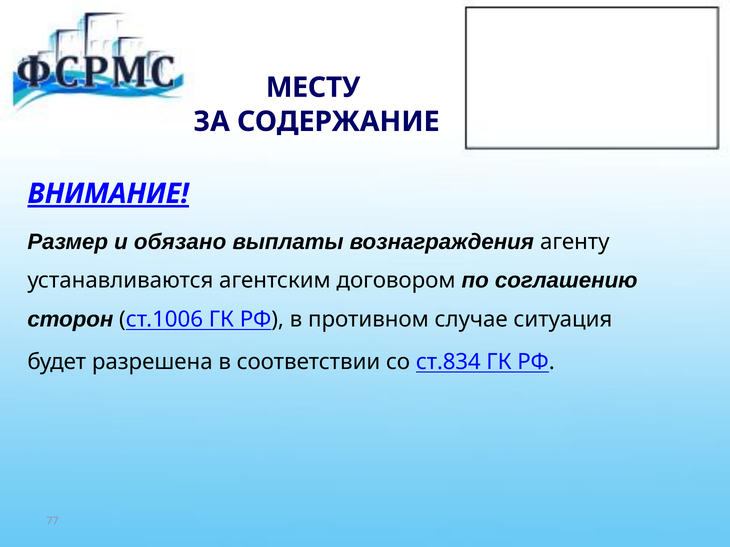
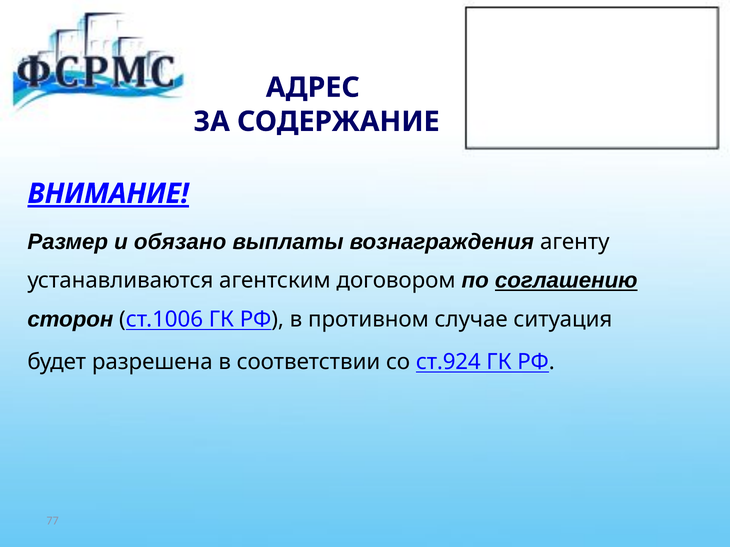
МЕСТУ: МЕСТУ -> АДРЕС
соглашению underline: none -> present
ст.834: ст.834 -> ст.924
